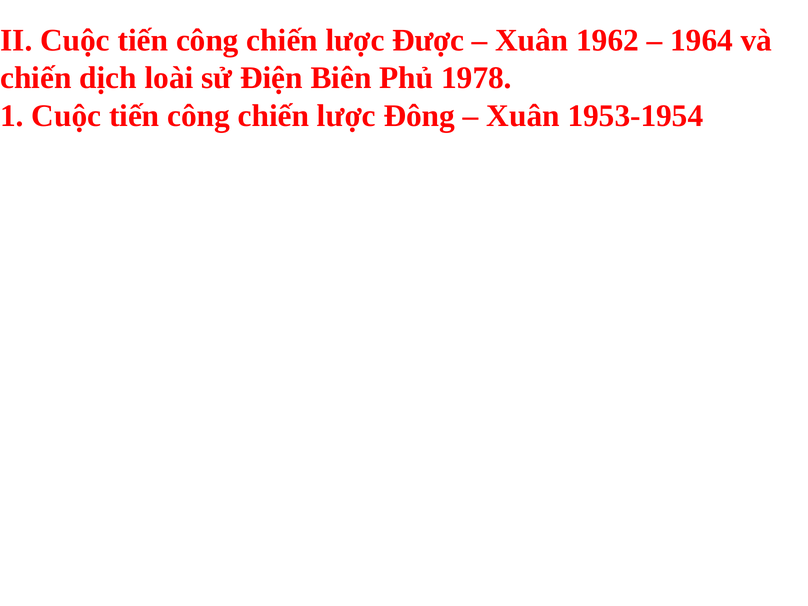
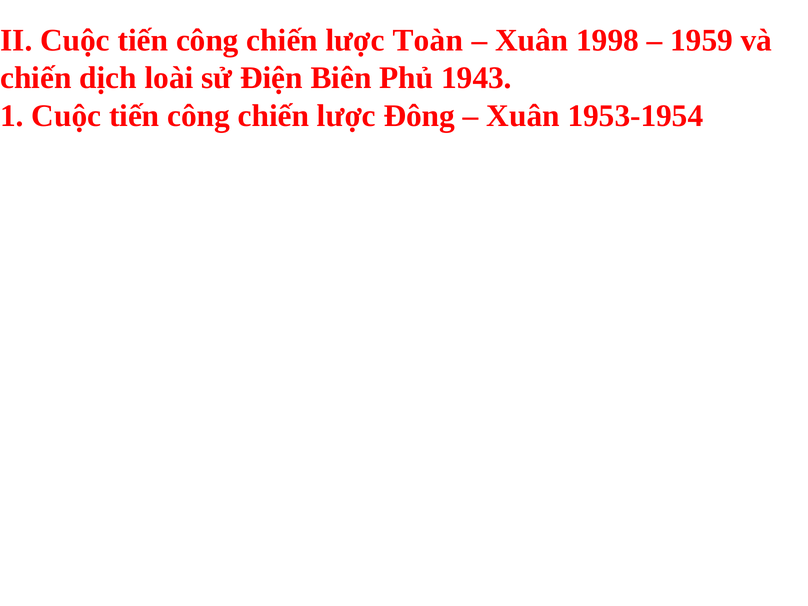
Được: Được -> Toàn
1962: 1962 -> 1998
1964: 1964 -> 1959
1978: 1978 -> 1943
